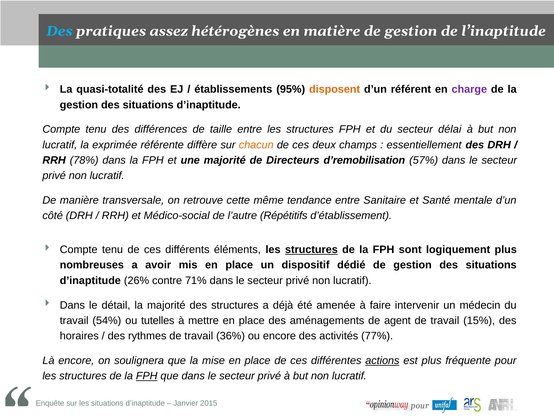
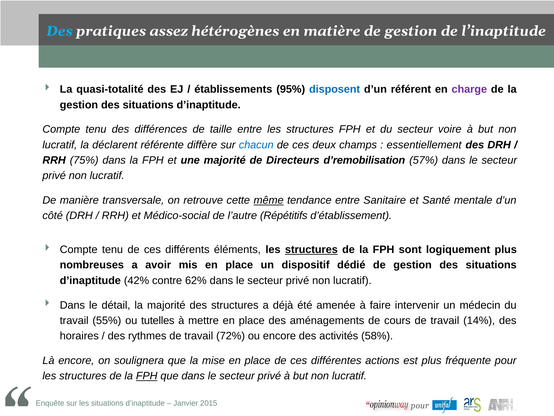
disposent colour: orange -> blue
délai: délai -> voire
exprimée: exprimée -> déclarent
chacun colour: orange -> blue
78%: 78% -> 75%
même underline: none -> present
26%: 26% -> 42%
71%: 71% -> 62%
54%: 54% -> 55%
agent: agent -> cours
15%: 15% -> 14%
36%: 36% -> 72%
77%: 77% -> 58%
actions underline: present -> none
